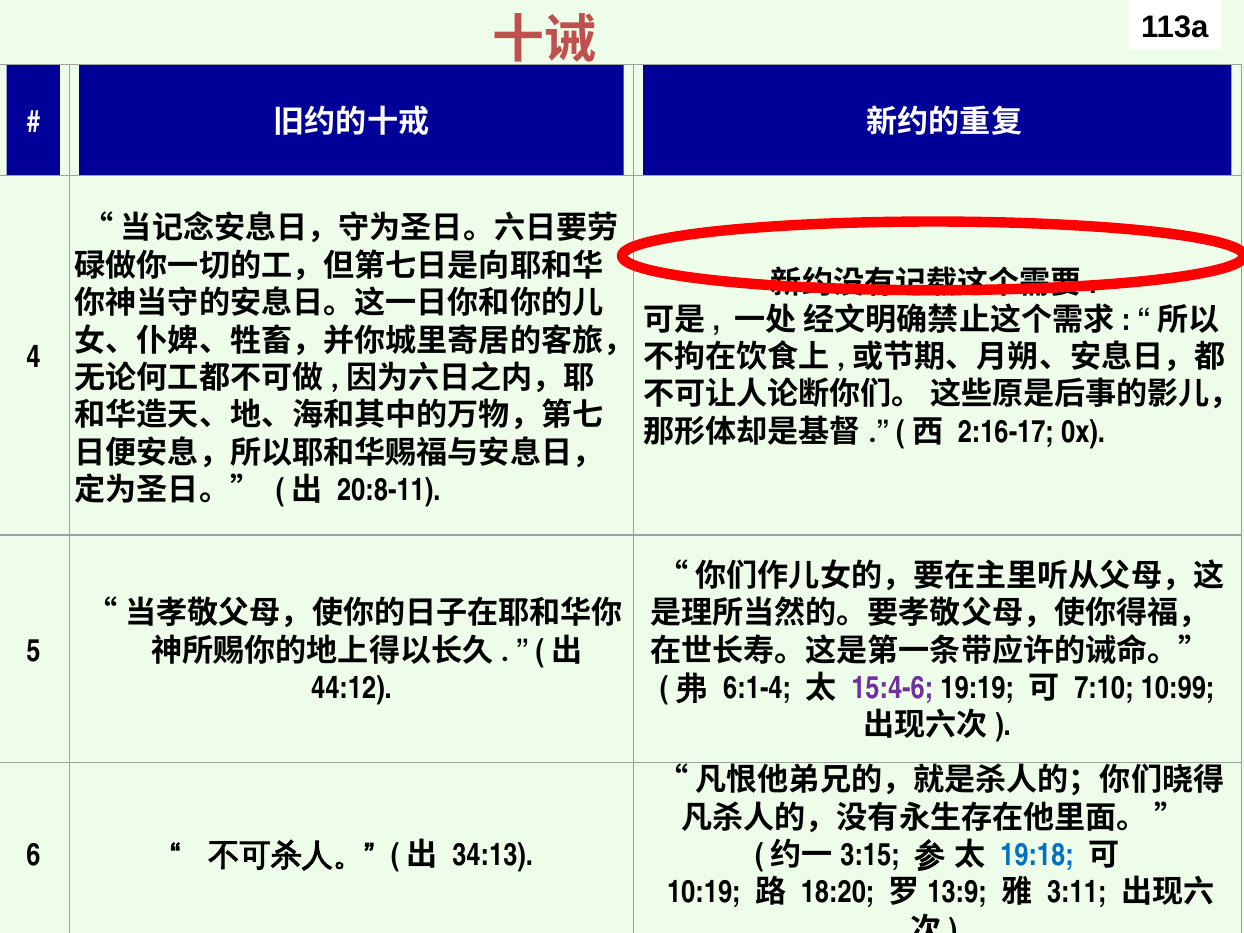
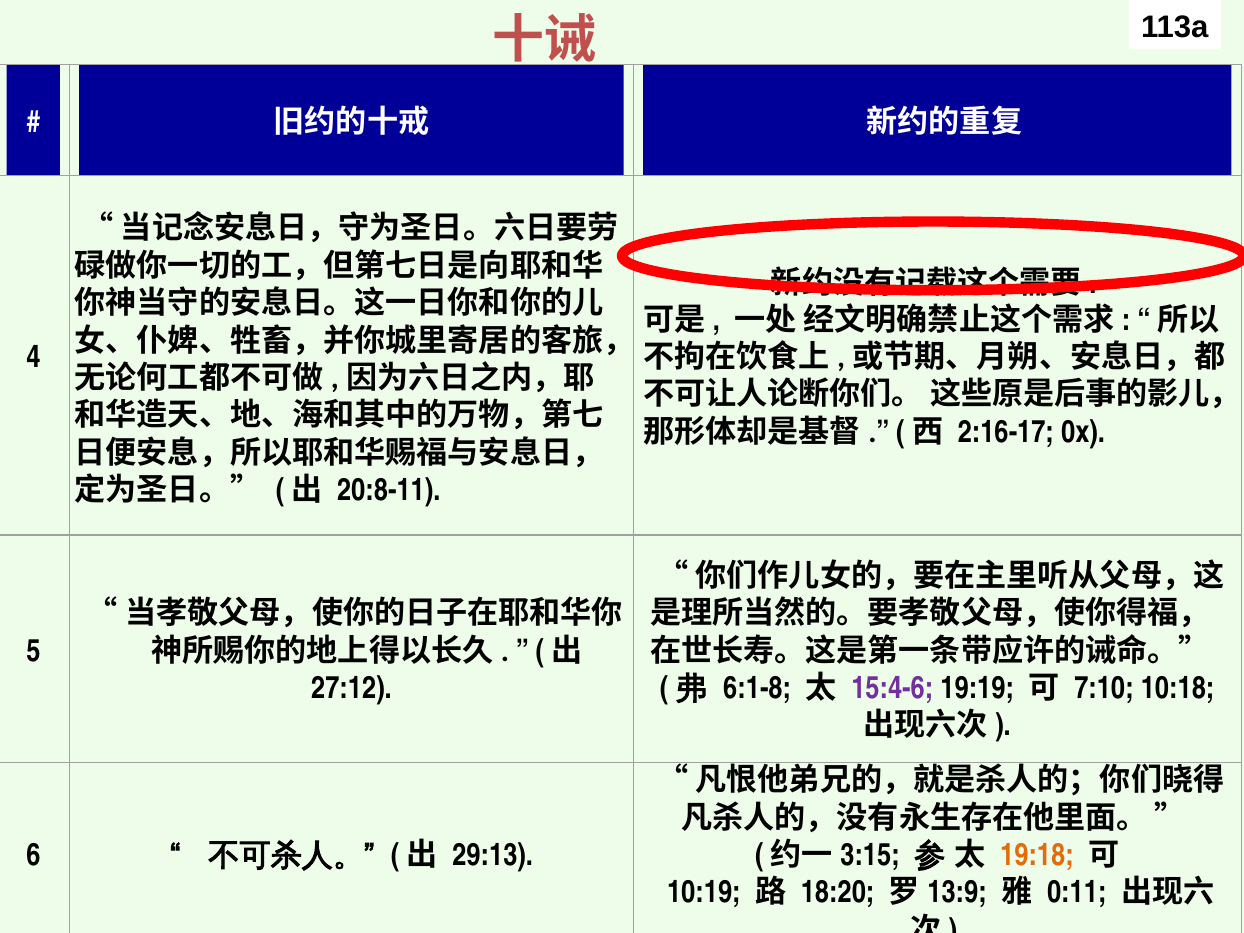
6:1-4: 6:1-4 -> 6:1-8
10:99: 10:99 -> 10:18
44:12: 44:12 -> 27:12
19:18 colour: blue -> orange
34:13: 34:13 -> 29:13
3:11: 3:11 -> 0:11
